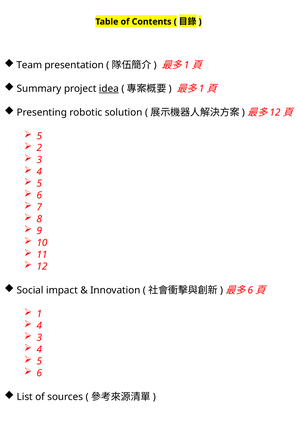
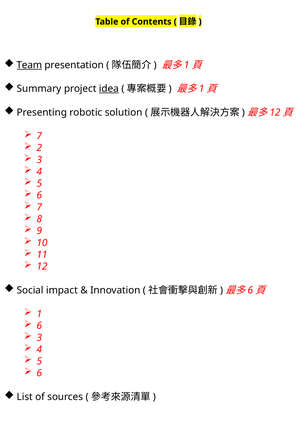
Team underline: none -> present
5 at (39, 136): 5 -> 7
4 at (39, 326): 4 -> 6
